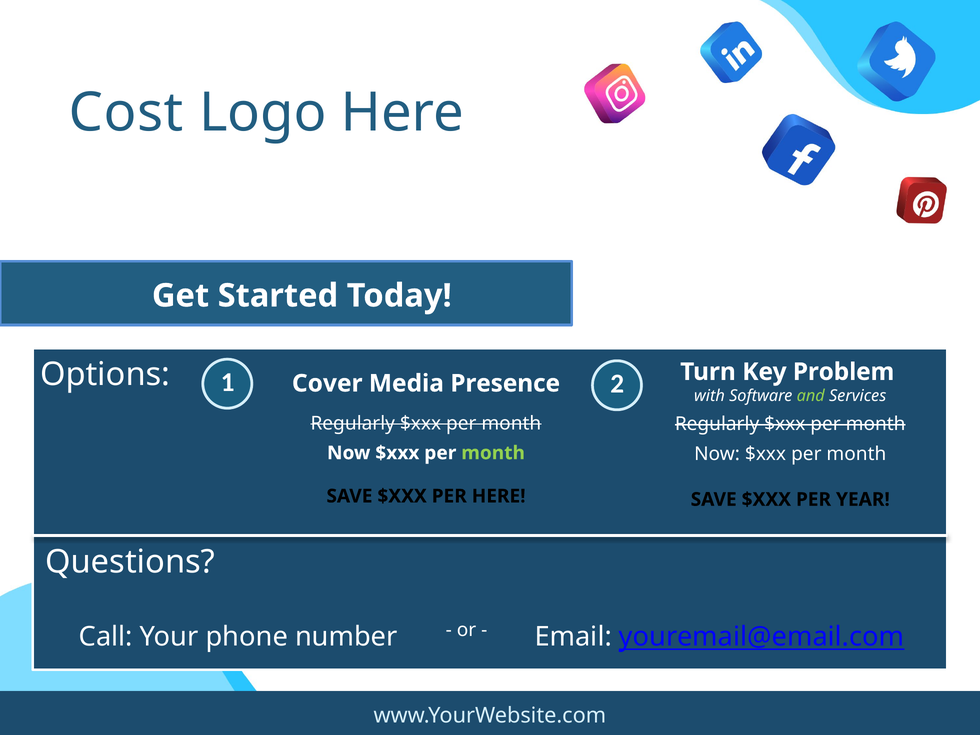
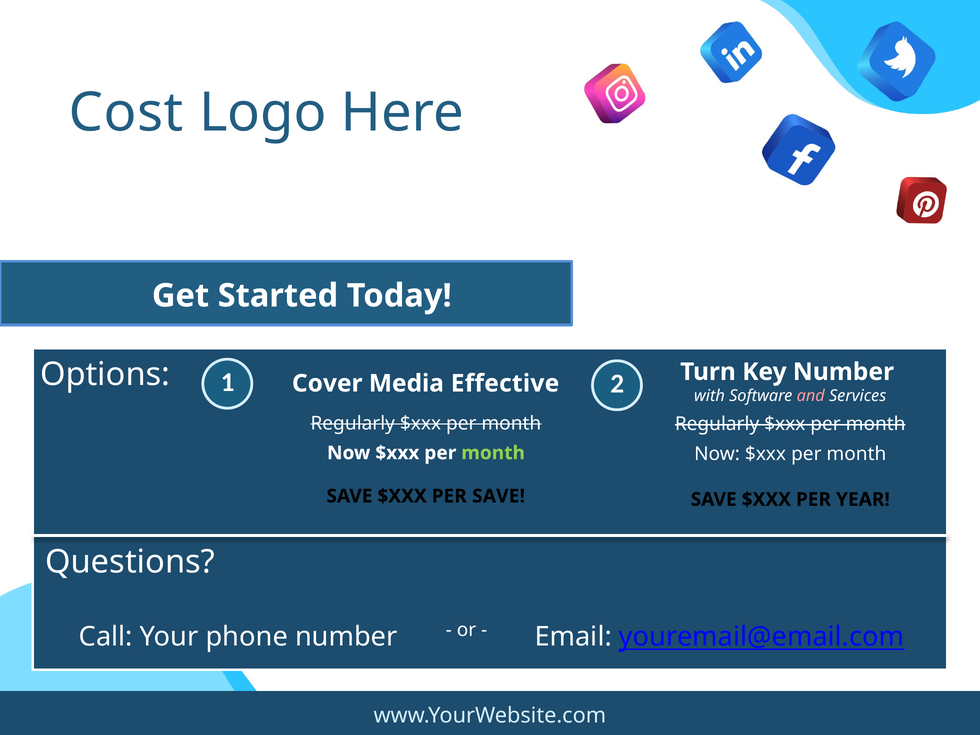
Key Problem: Problem -> Number
Presence: Presence -> Effective
and colour: light green -> pink
PER HERE: HERE -> SAVE
